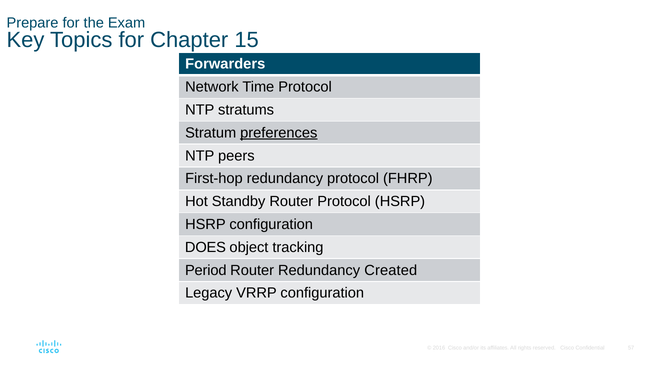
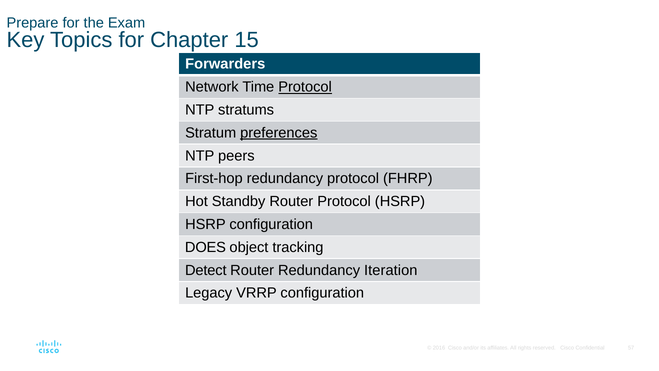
Protocol at (305, 87) underline: none -> present
Period: Period -> Detect
Created: Created -> Iteration
